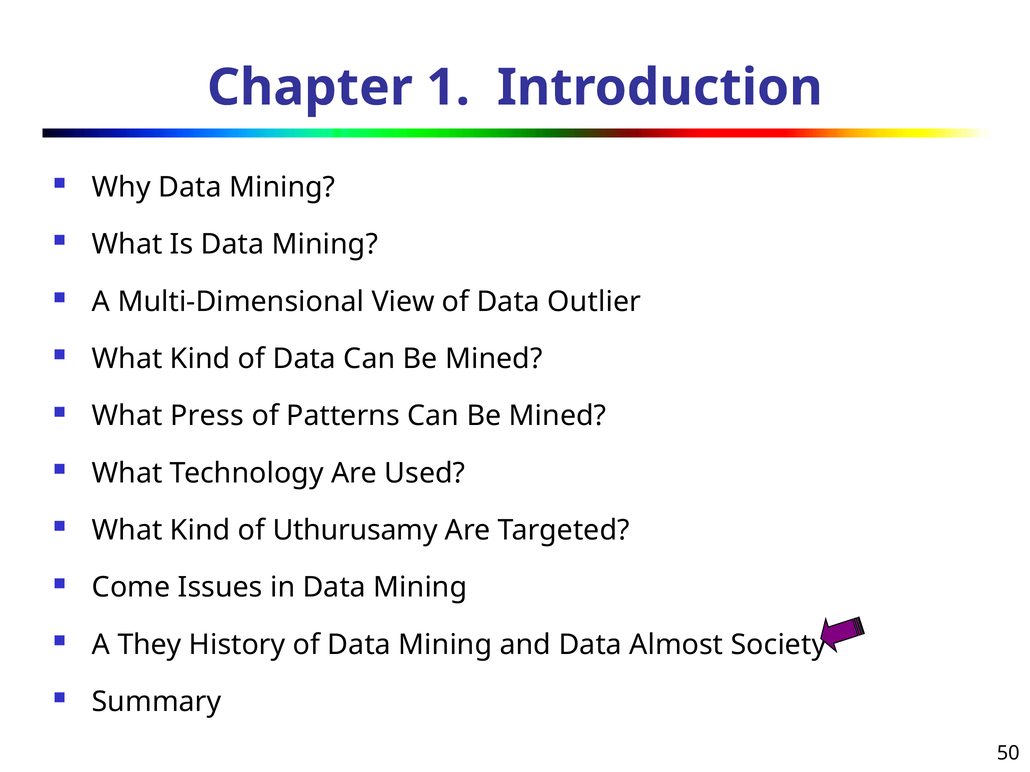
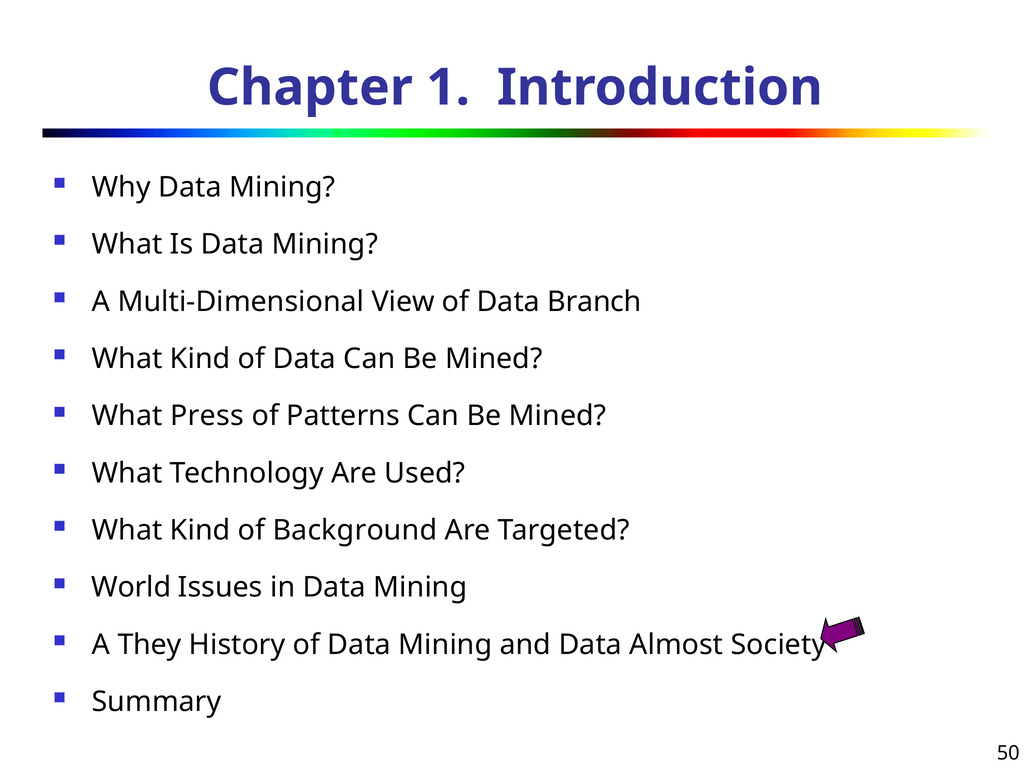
Outlier: Outlier -> Branch
Uthurusamy: Uthurusamy -> Background
Come: Come -> World
